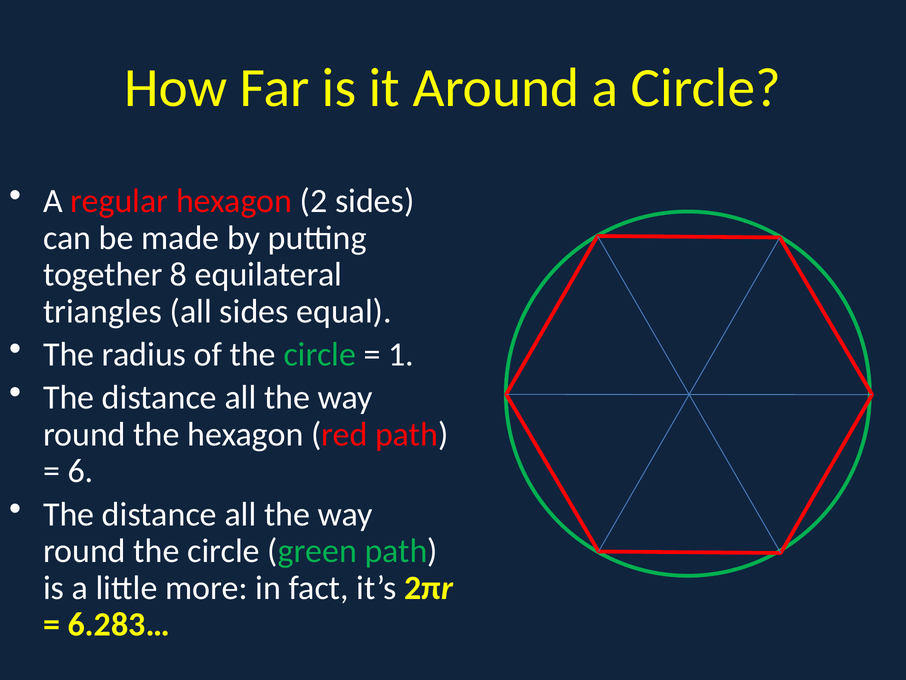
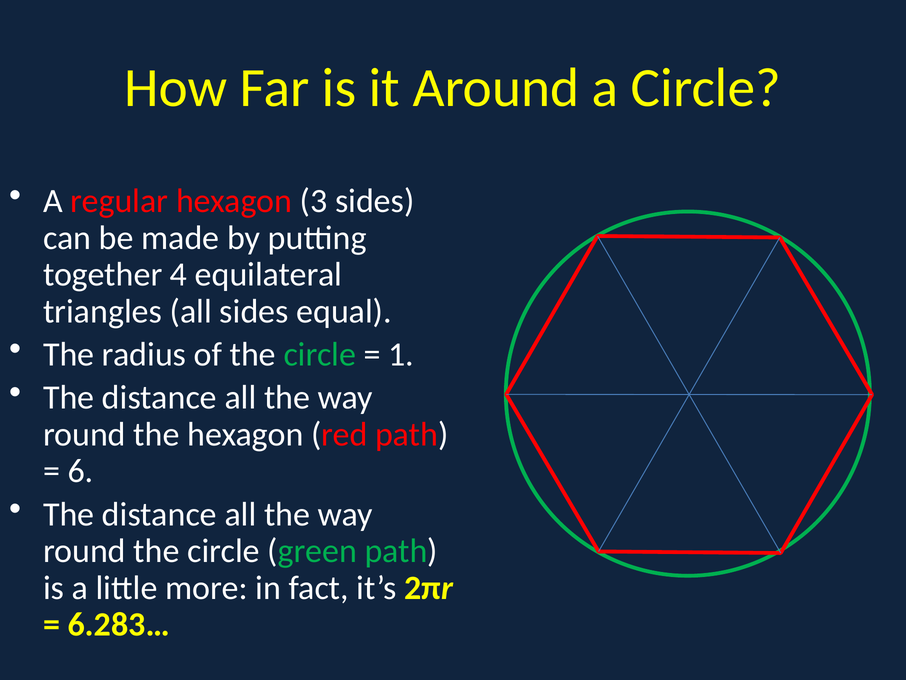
2: 2 -> 3
8: 8 -> 4
